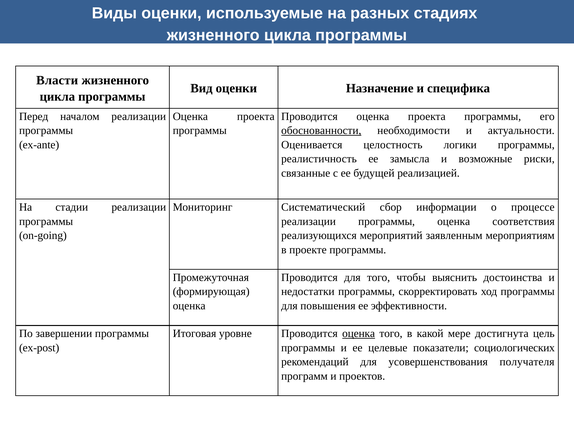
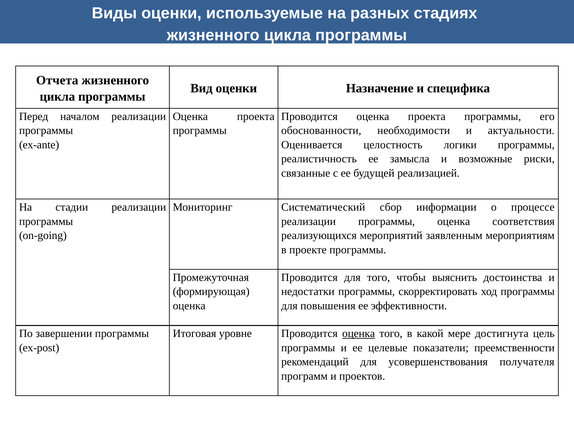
Власти: Власти -> Отчета
обоснованности underline: present -> none
социологических: социологических -> преемственности
